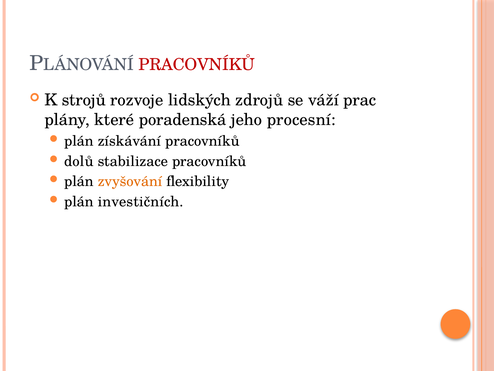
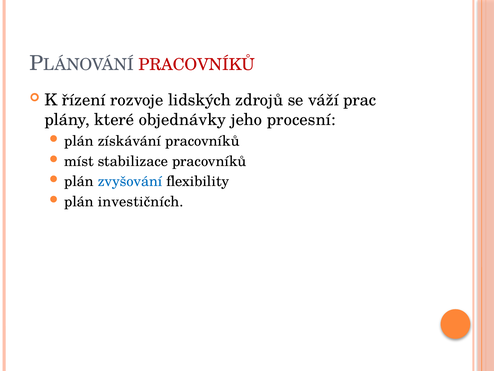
strojů: strojů -> řízení
poradenská: poradenská -> objednávky
dolů: dolů -> míst
zvyšování colour: orange -> blue
